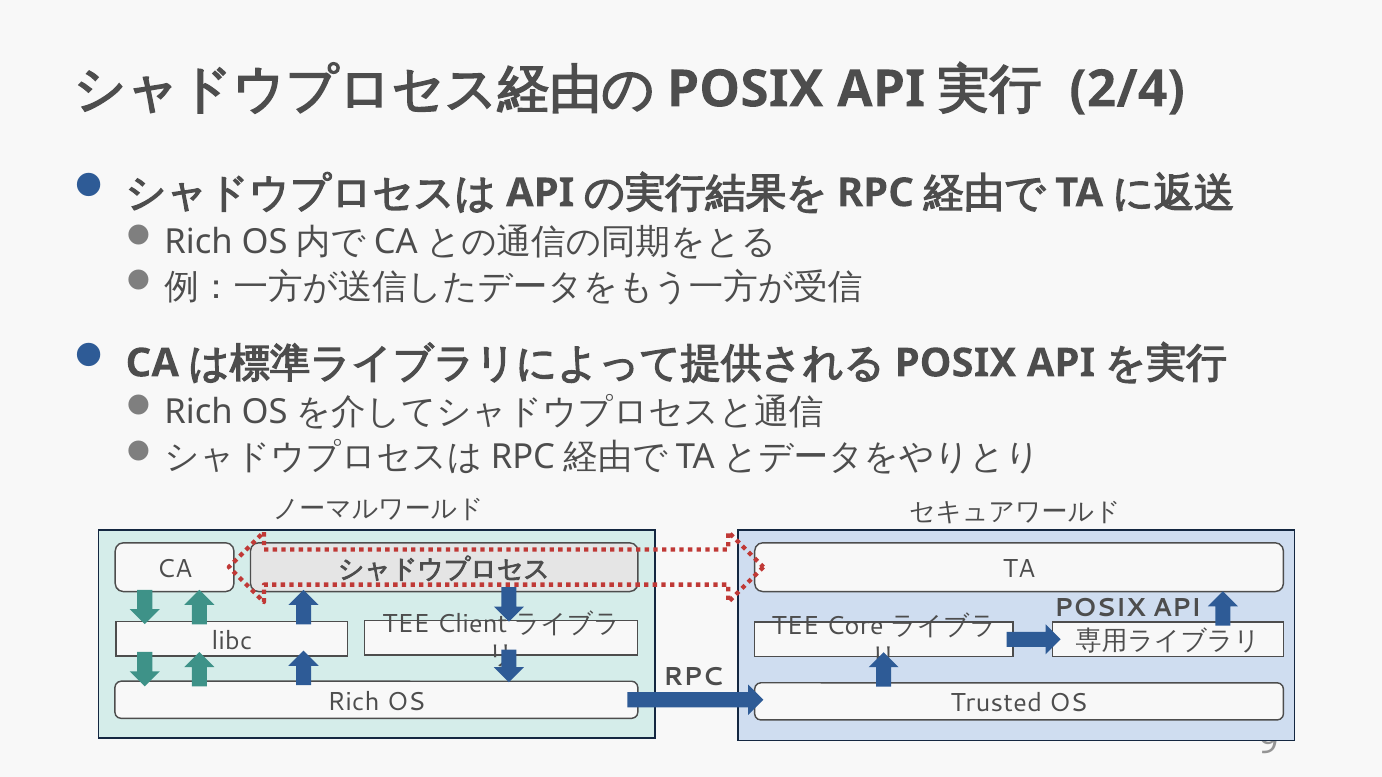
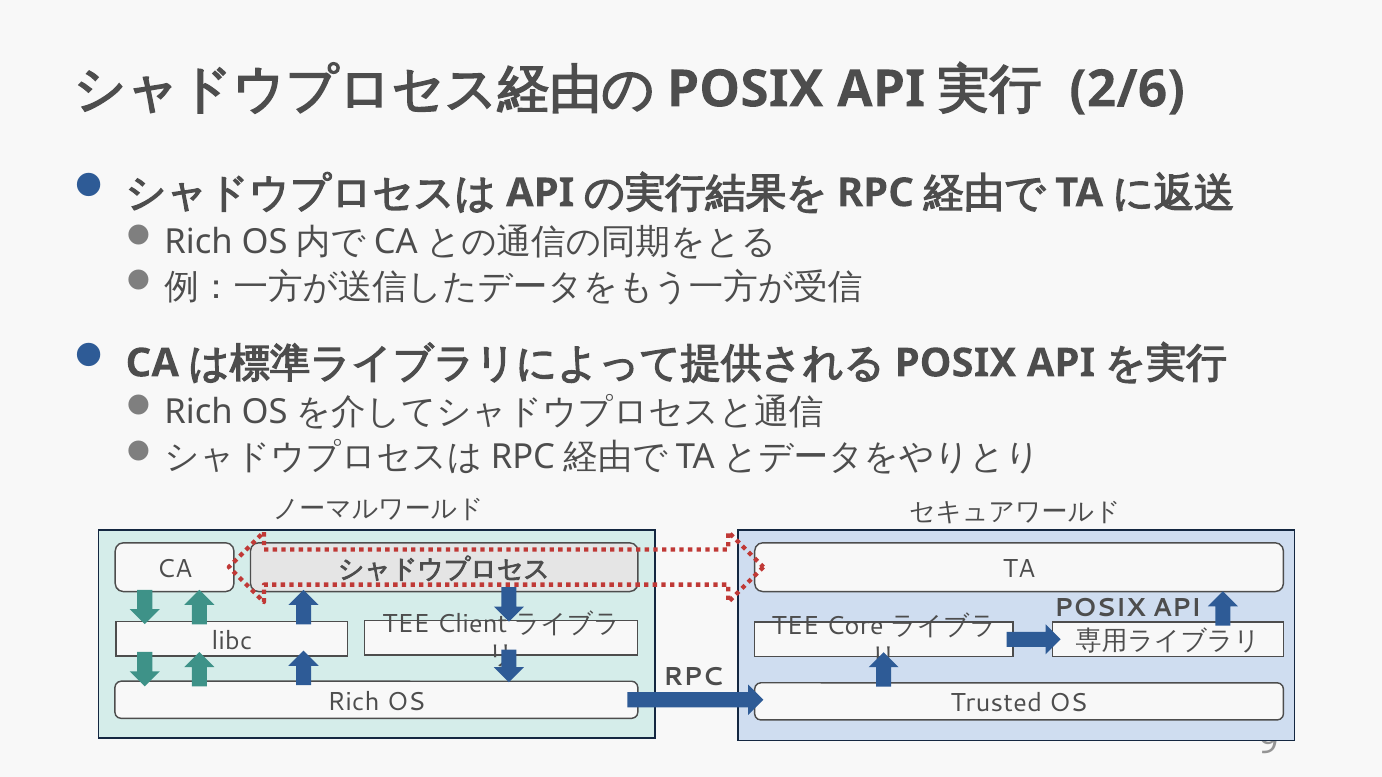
2/4: 2/4 -> 2/6
